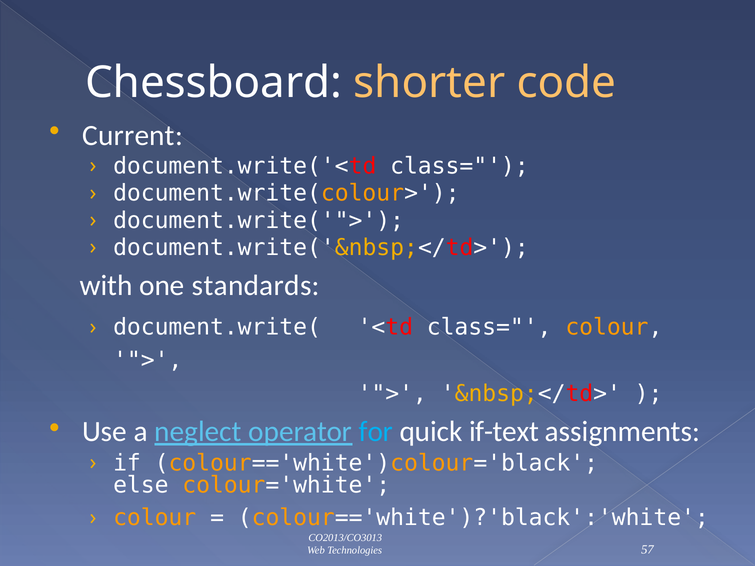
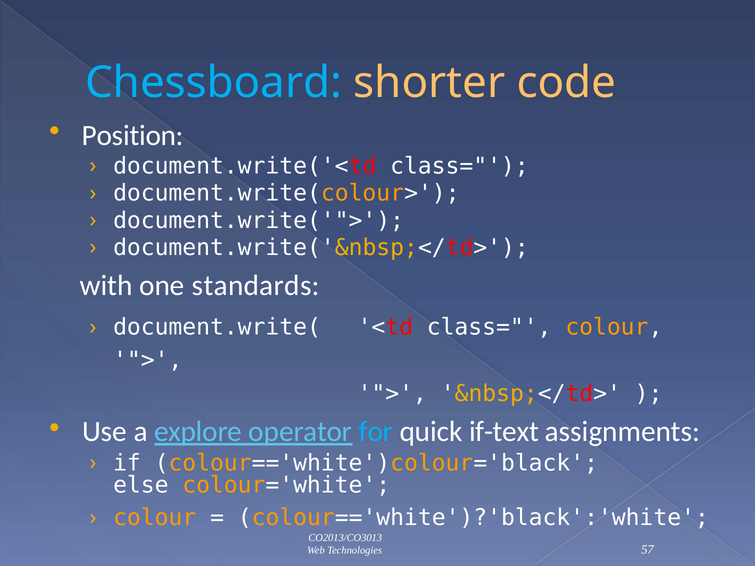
Chessboard colour: white -> light blue
Current: Current -> Position
neglect: neglect -> explore
